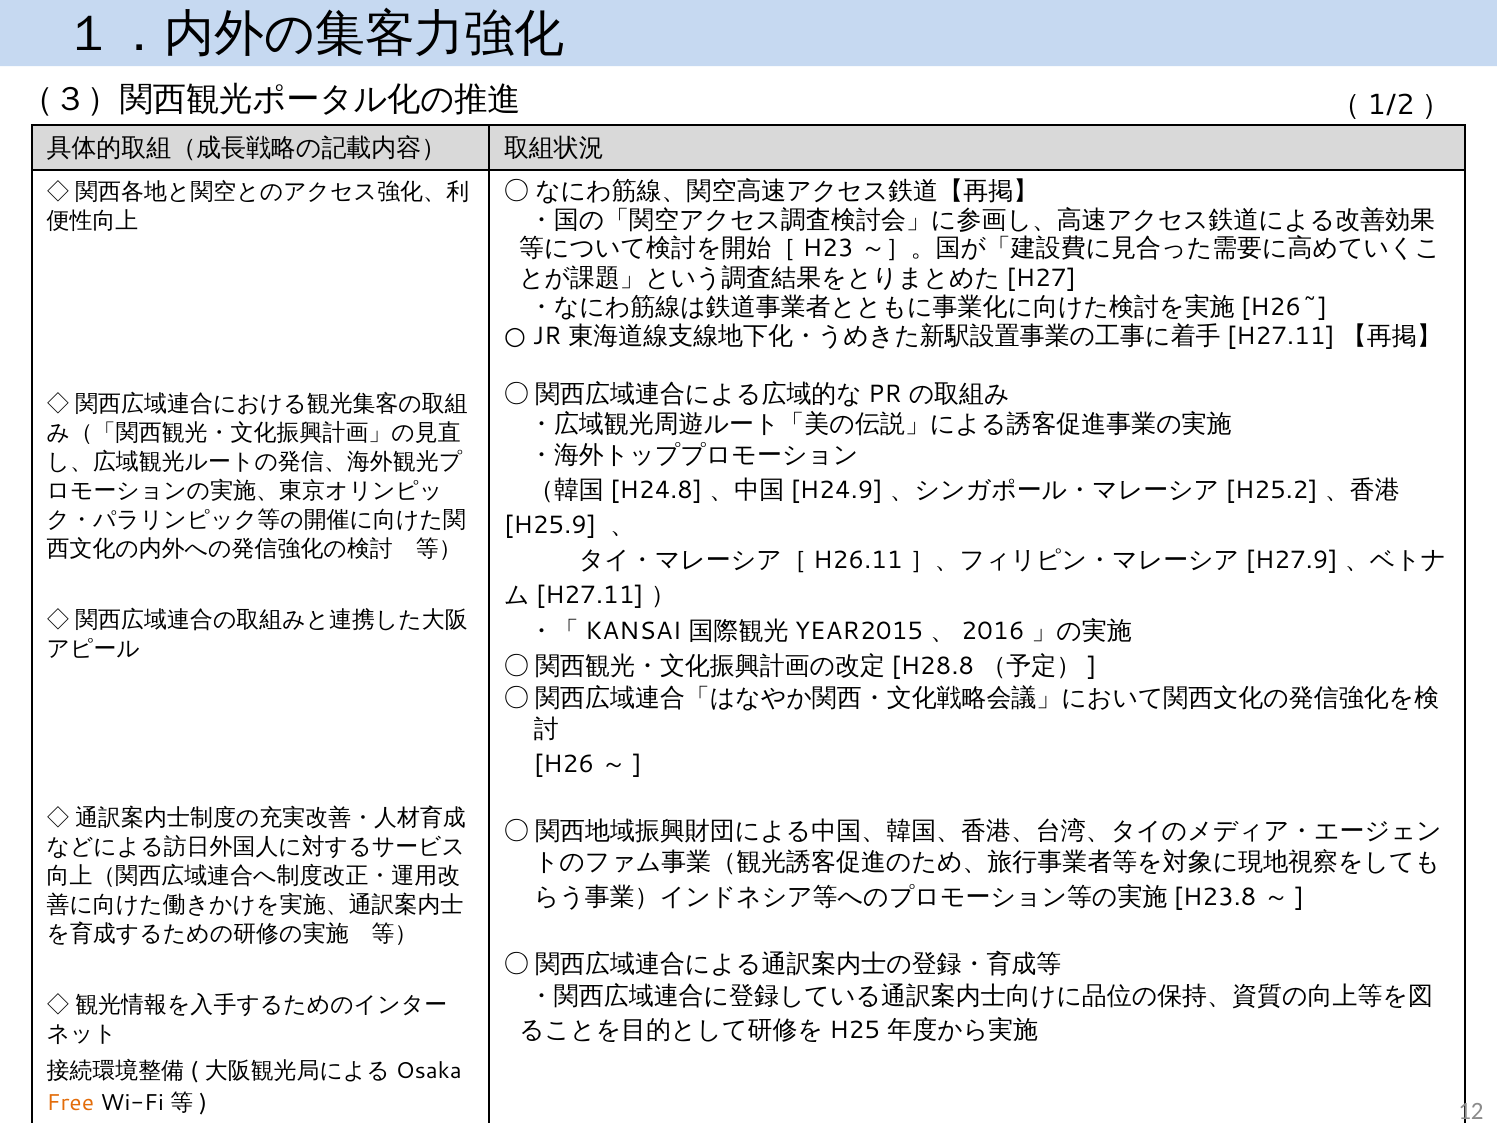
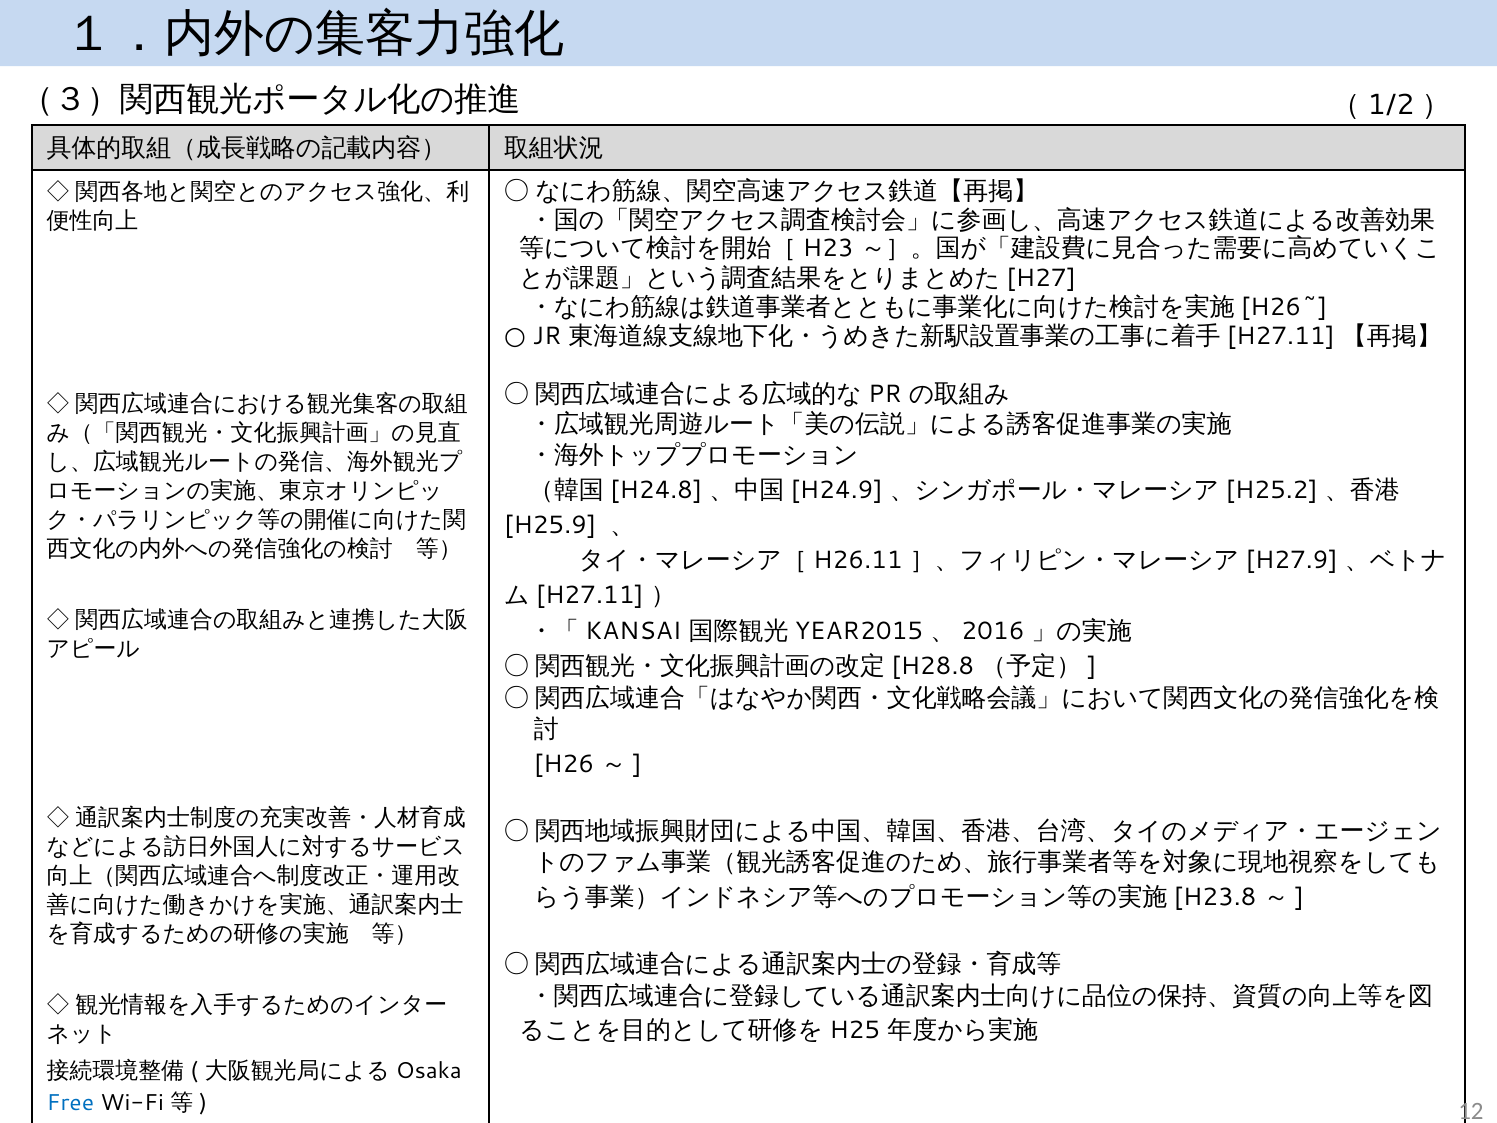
Free at (70, 1103) colour: orange -> blue
